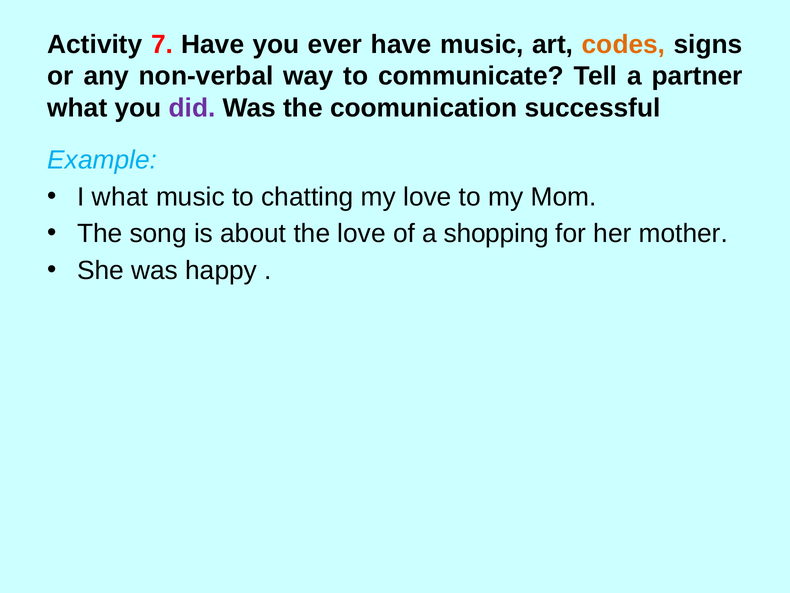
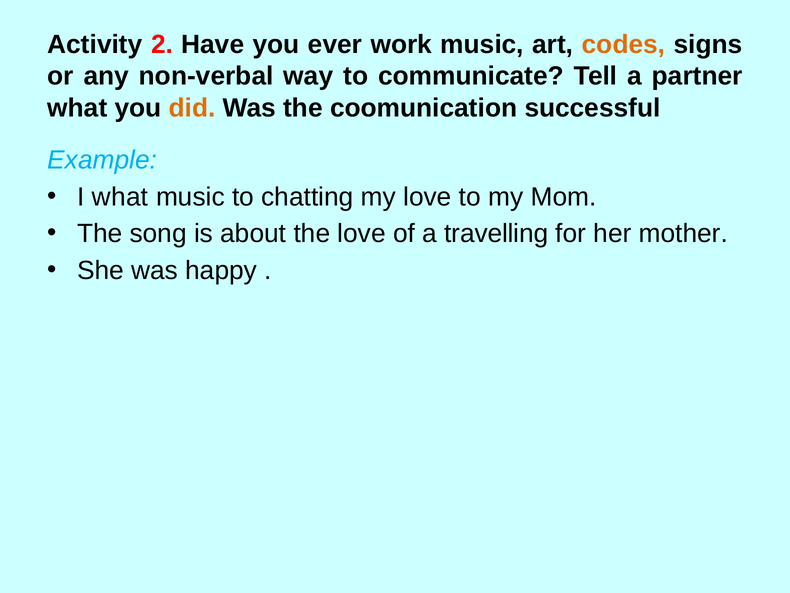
7: 7 -> 2
ever have: have -> work
did colour: purple -> orange
shopping: shopping -> travelling
